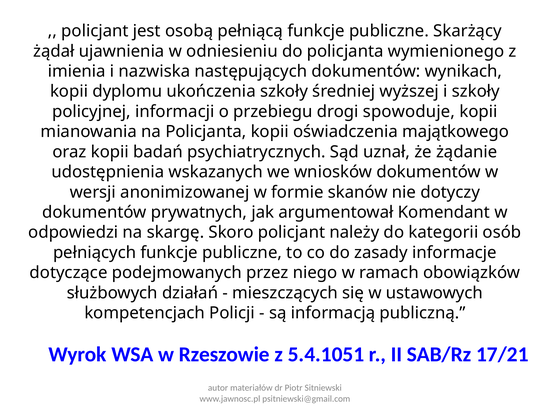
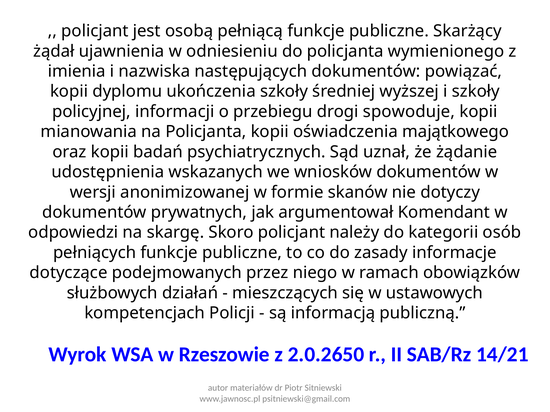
wynikach: wynikach -> powiązać
5.4.1051: 5.4.1051 -> 2.0.2650
17/21: 17/21 -> 14/21
